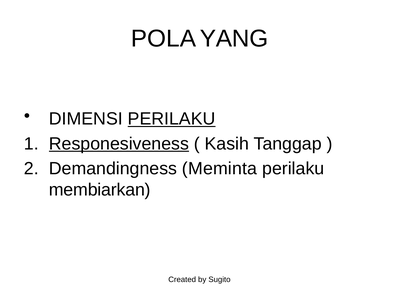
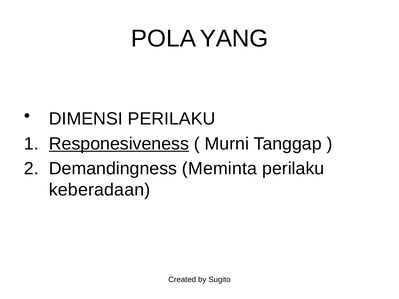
PERILAKU at (172, 119) underline: present -> none
Kasih: Kasih -> Murni
membiarkan: membiarkan -> keberadaan
